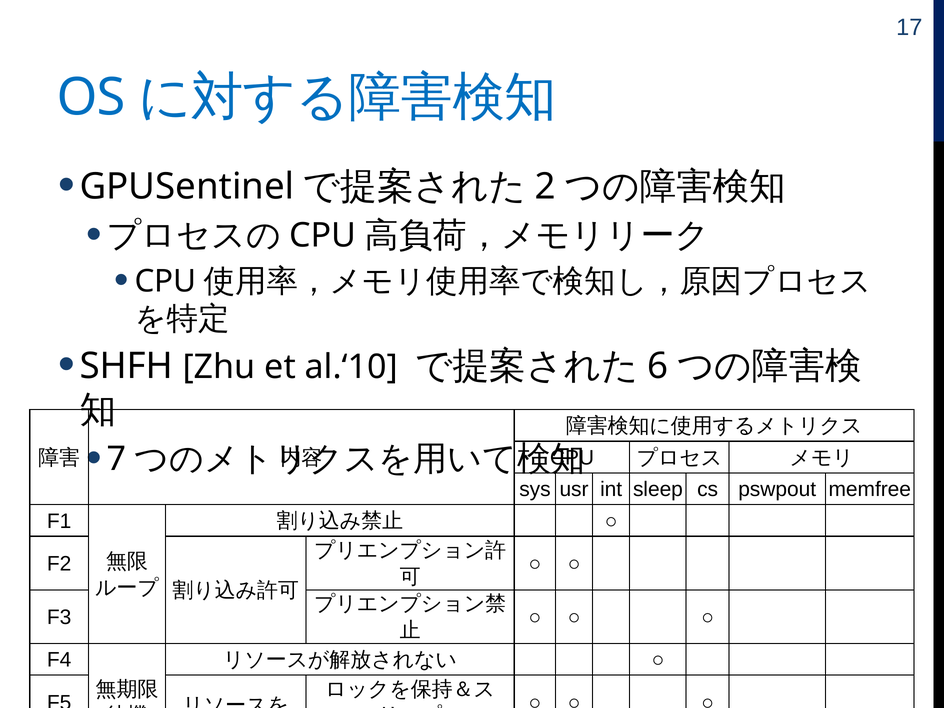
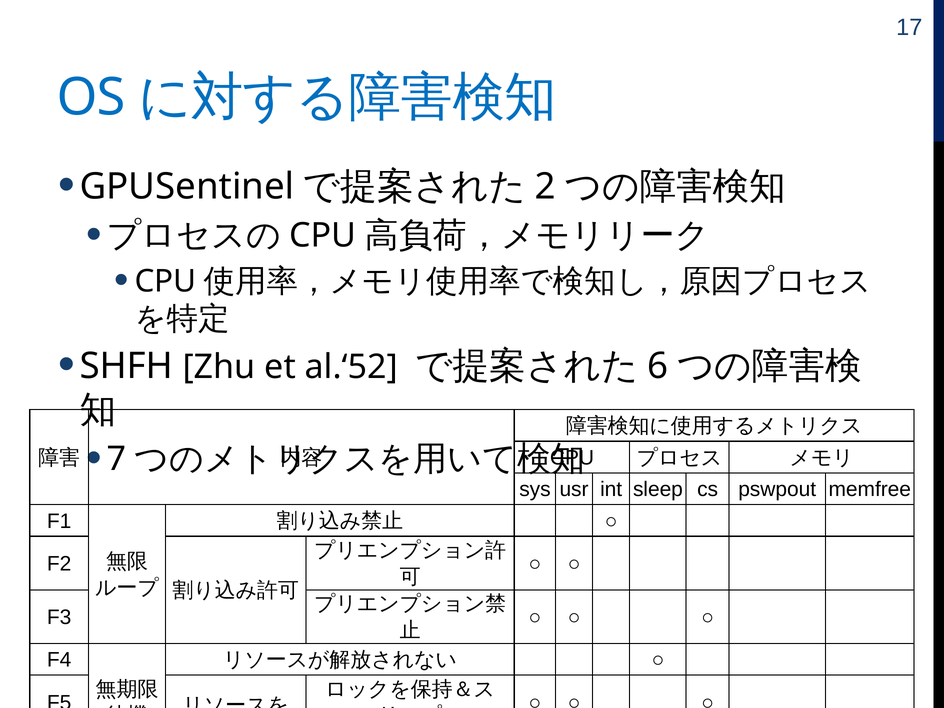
al.‘10: al.‘10 -> al.‘52
